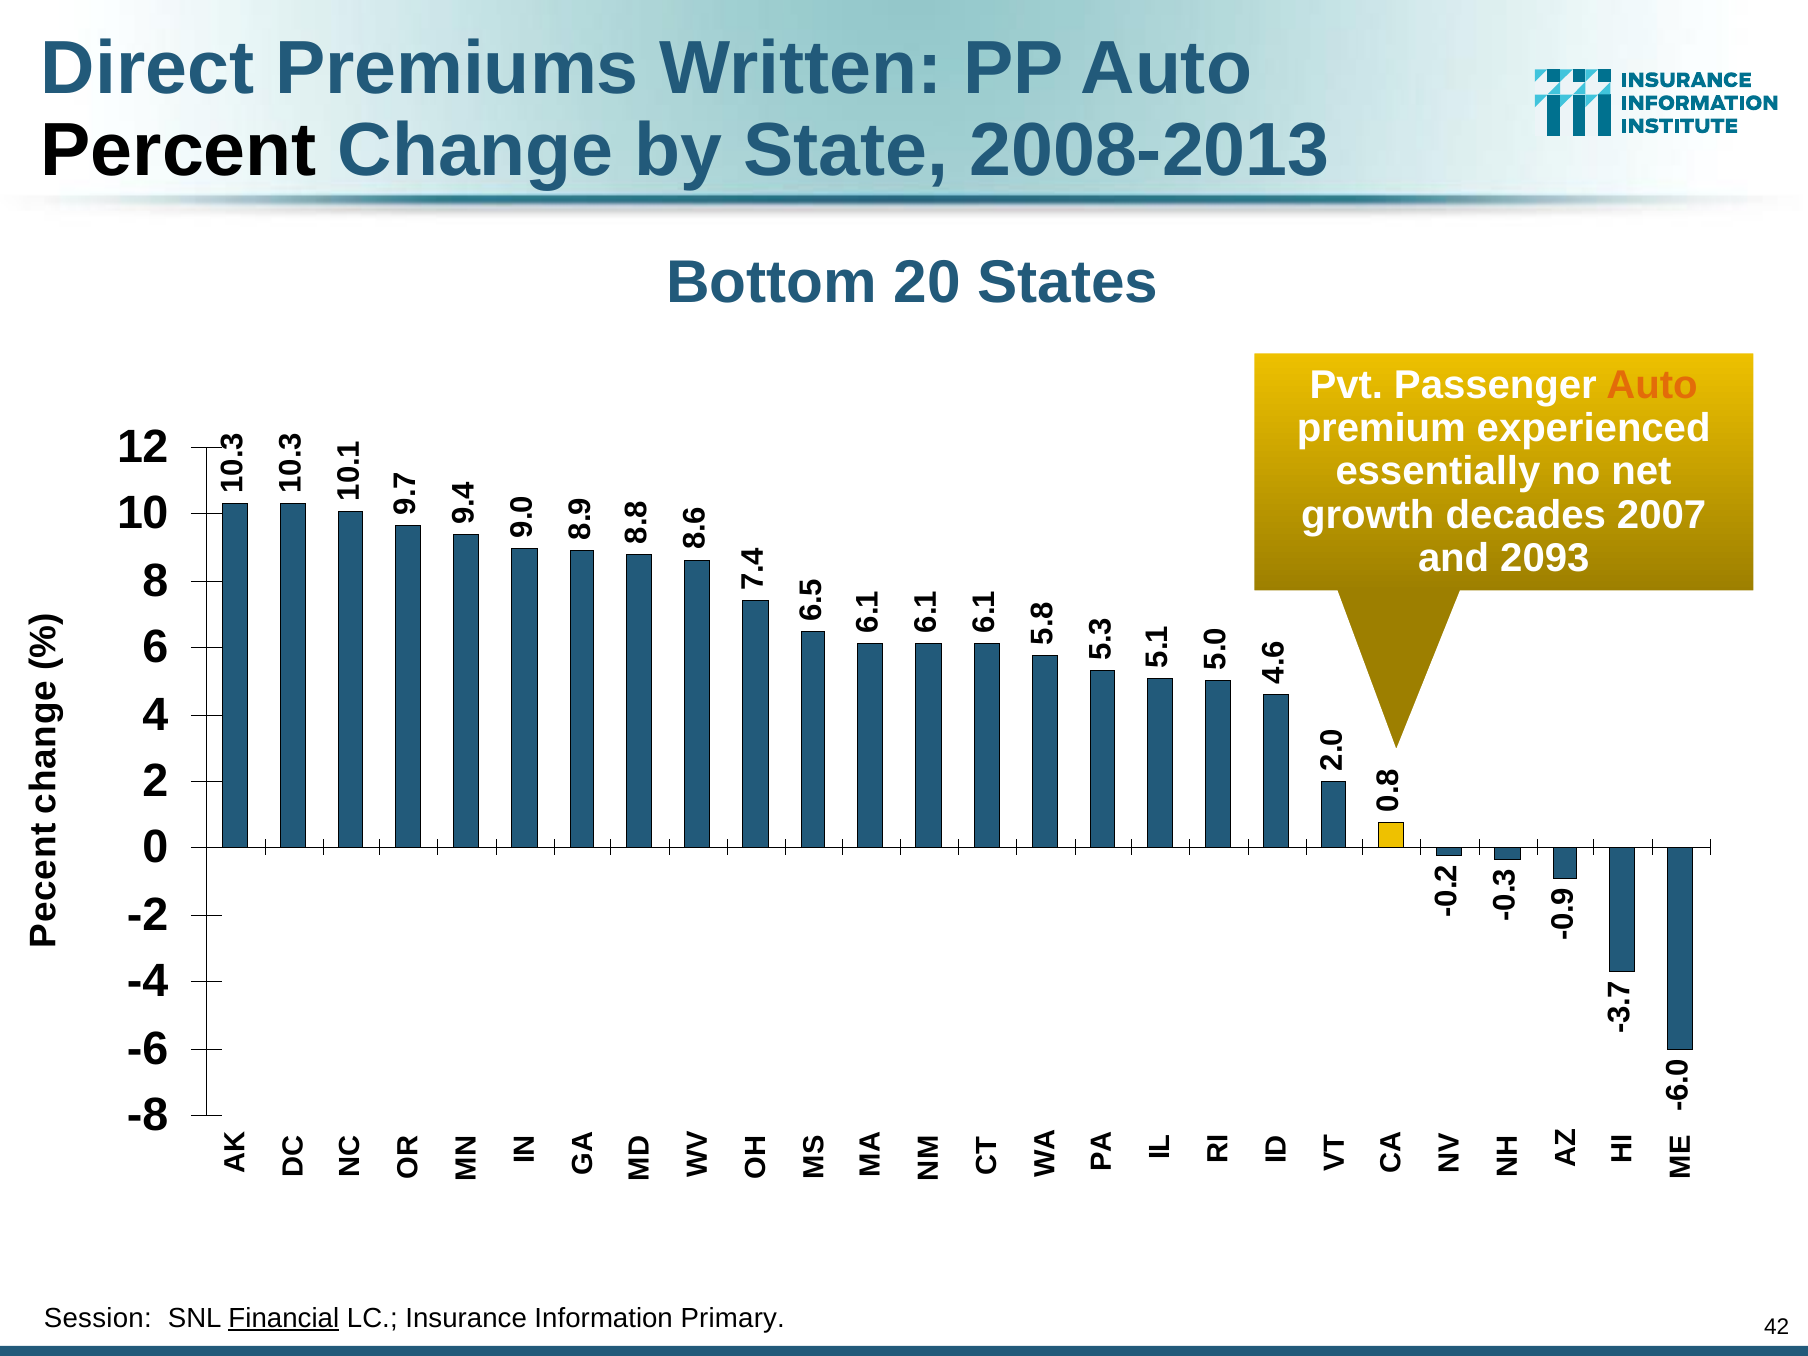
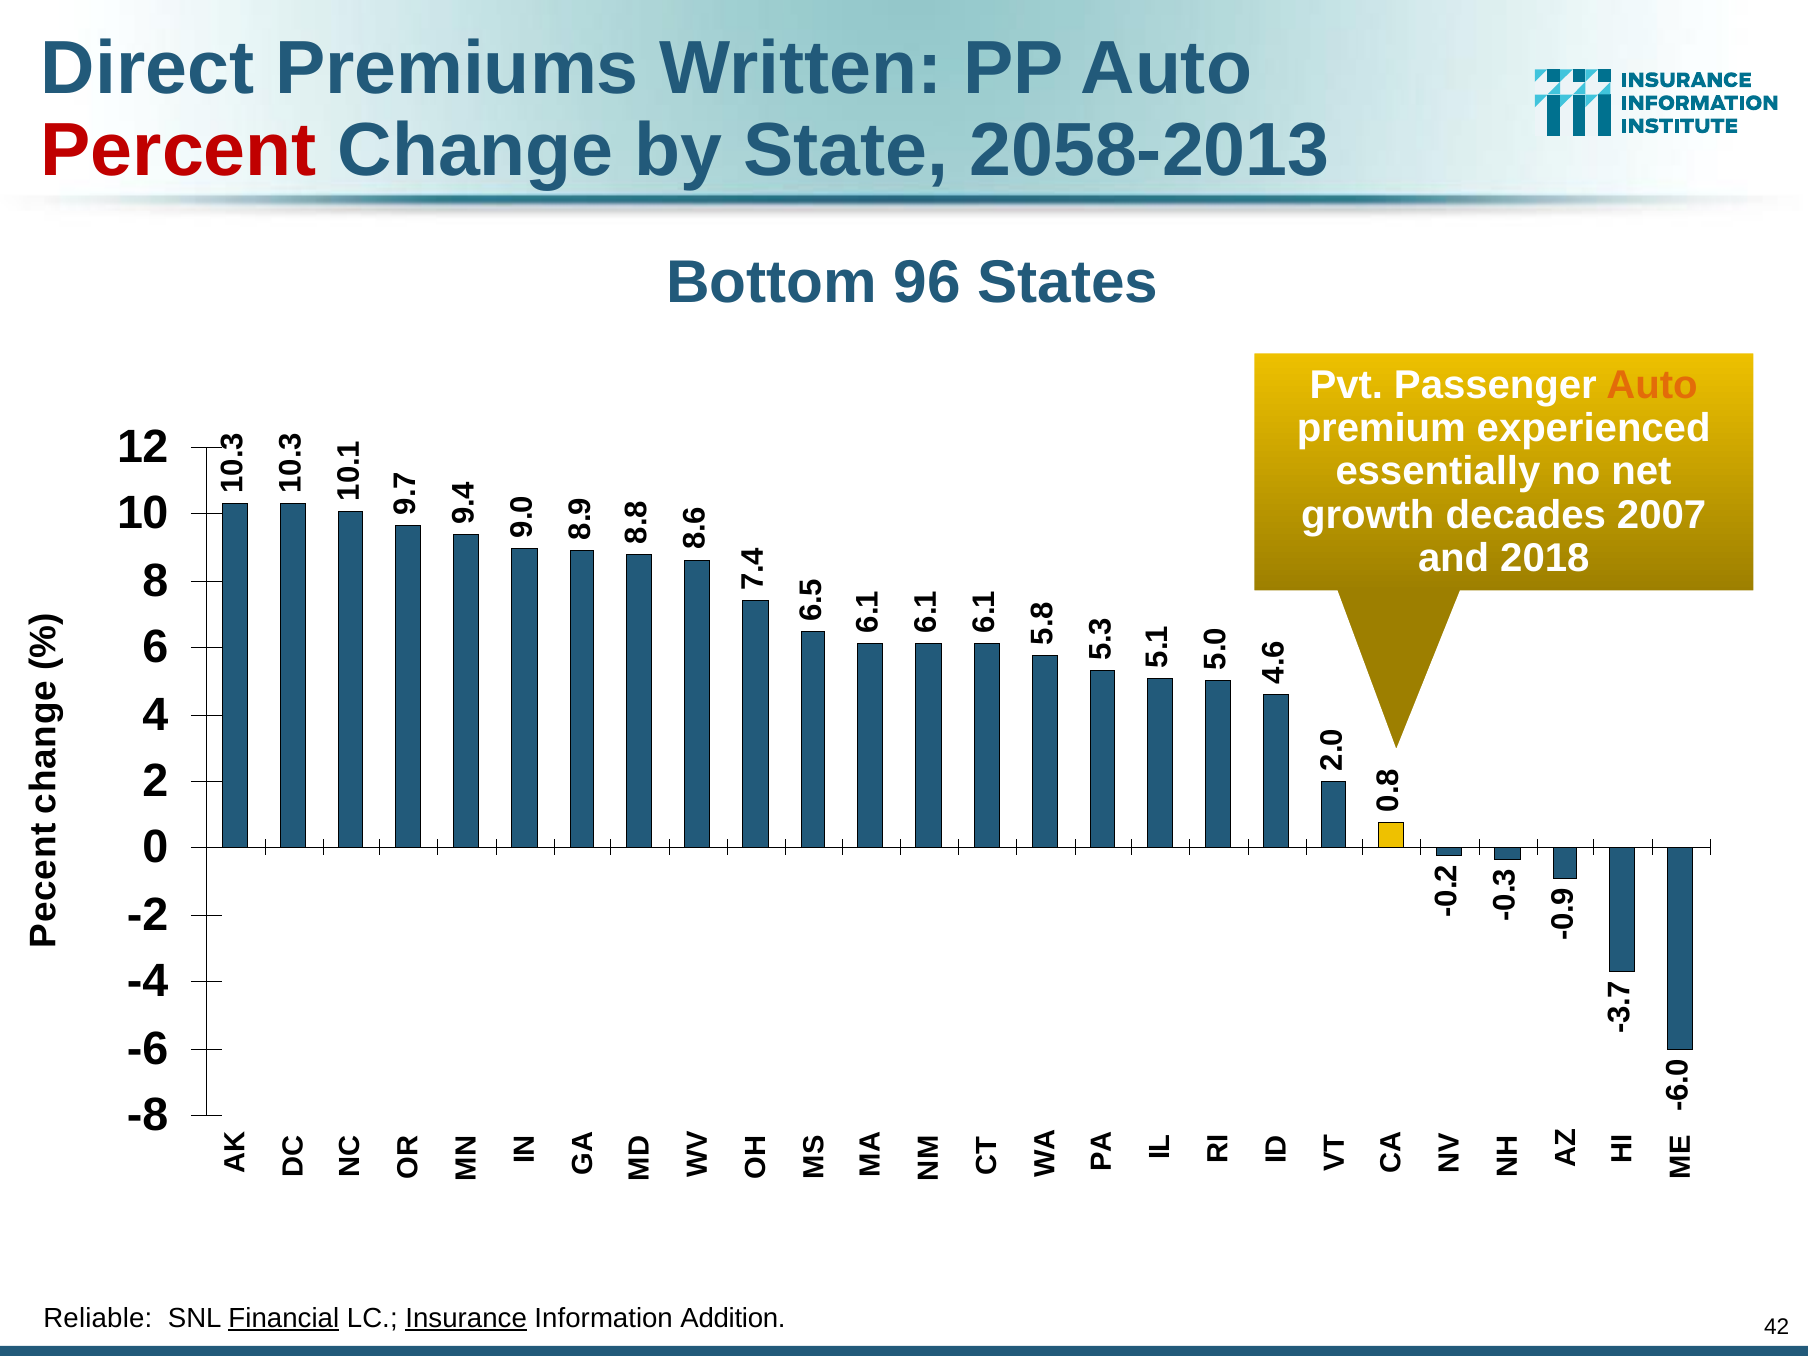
Percent colour: black -> red
2008-2013: 2008-2013 -> 2058-2013
20: 20 -> 96
2093: 2093 -> 2018
Session: Session -> Reliable
Insurance underline: none -> present
Primary: Primary -> Addition
